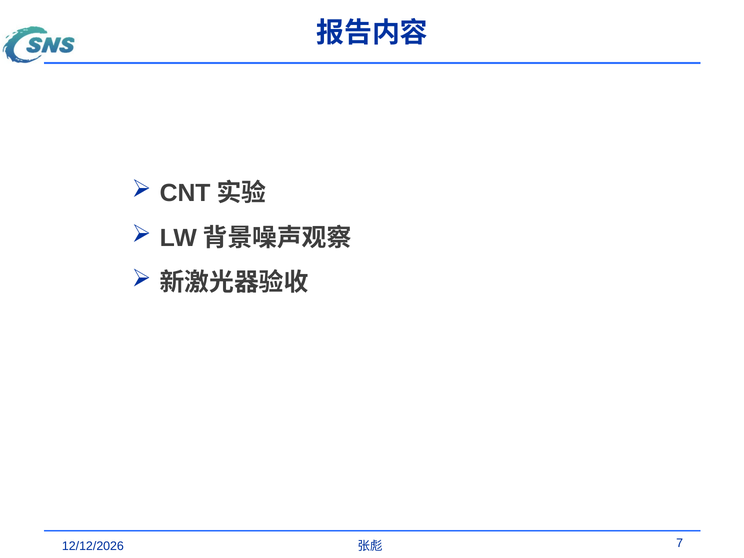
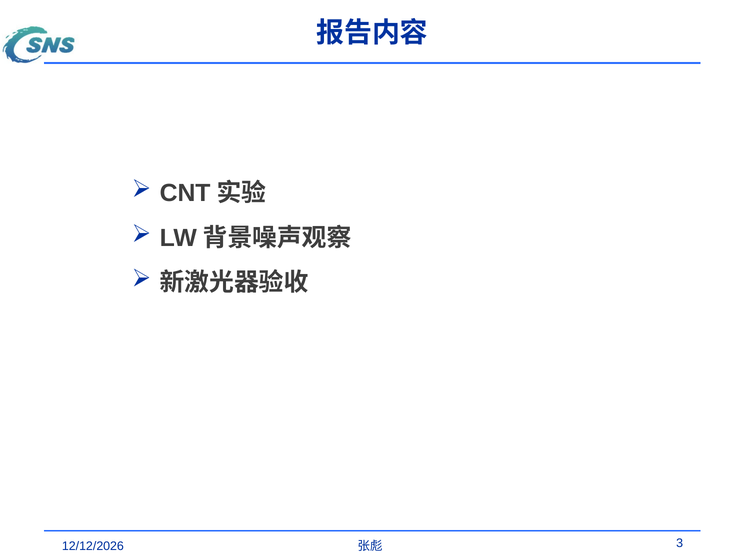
7: 7 -> 3
